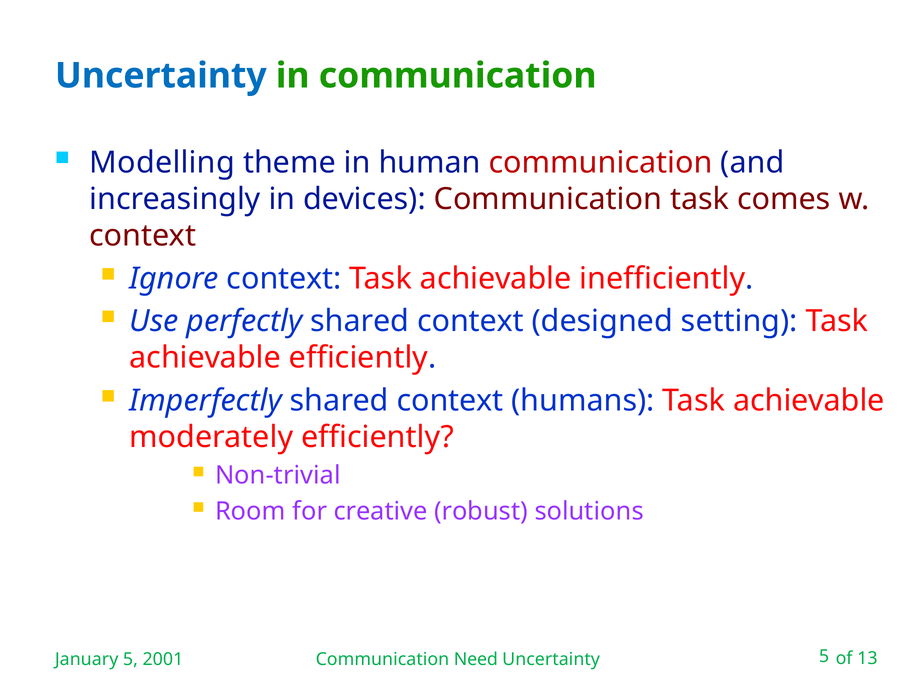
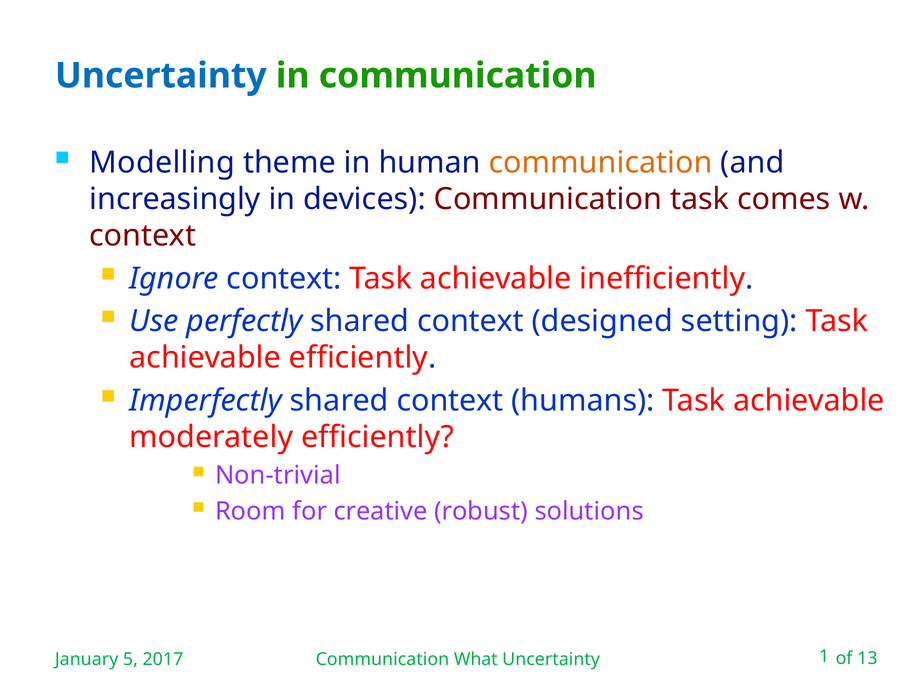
communication at (601, 162) colour: red -> orange
2001: 2001 -> 2017
Need: Need -> What
Uncertainty 5: 5 -> 1
